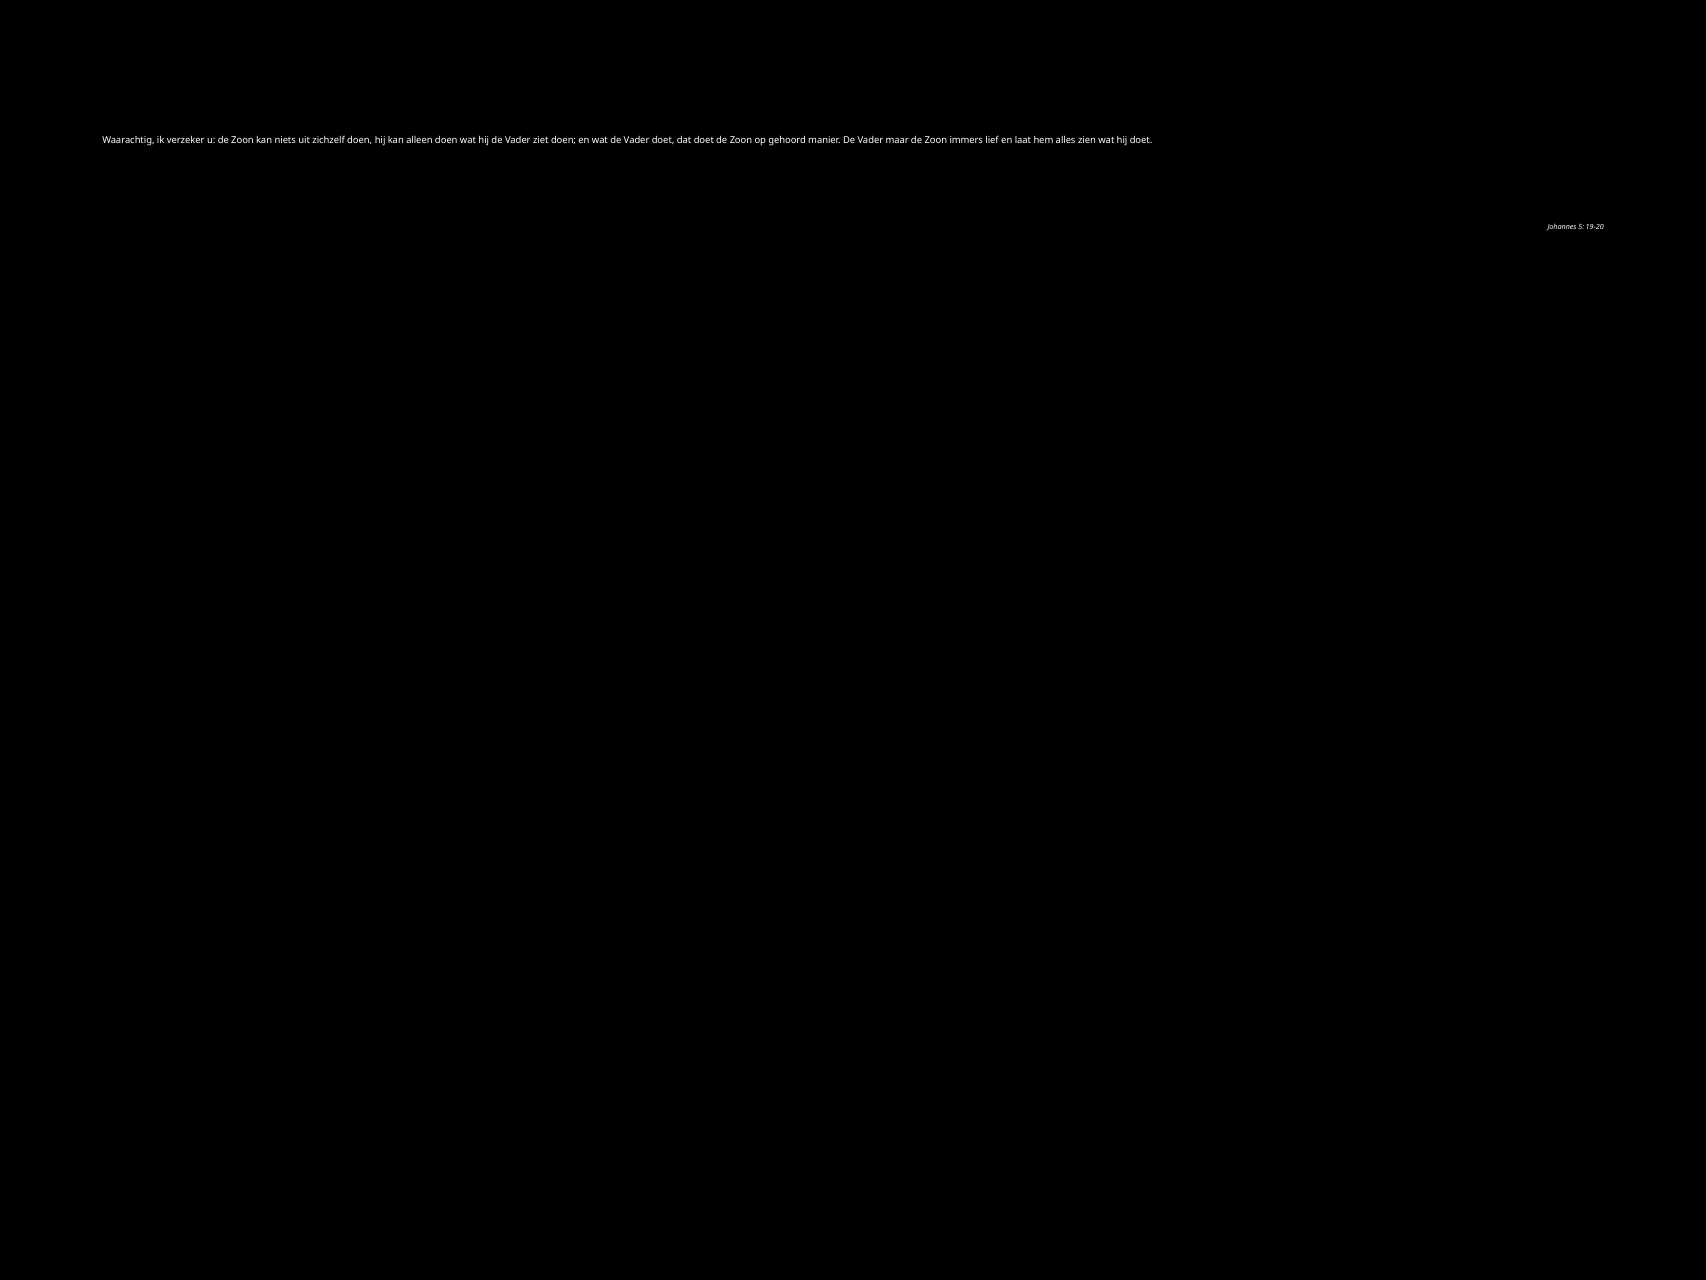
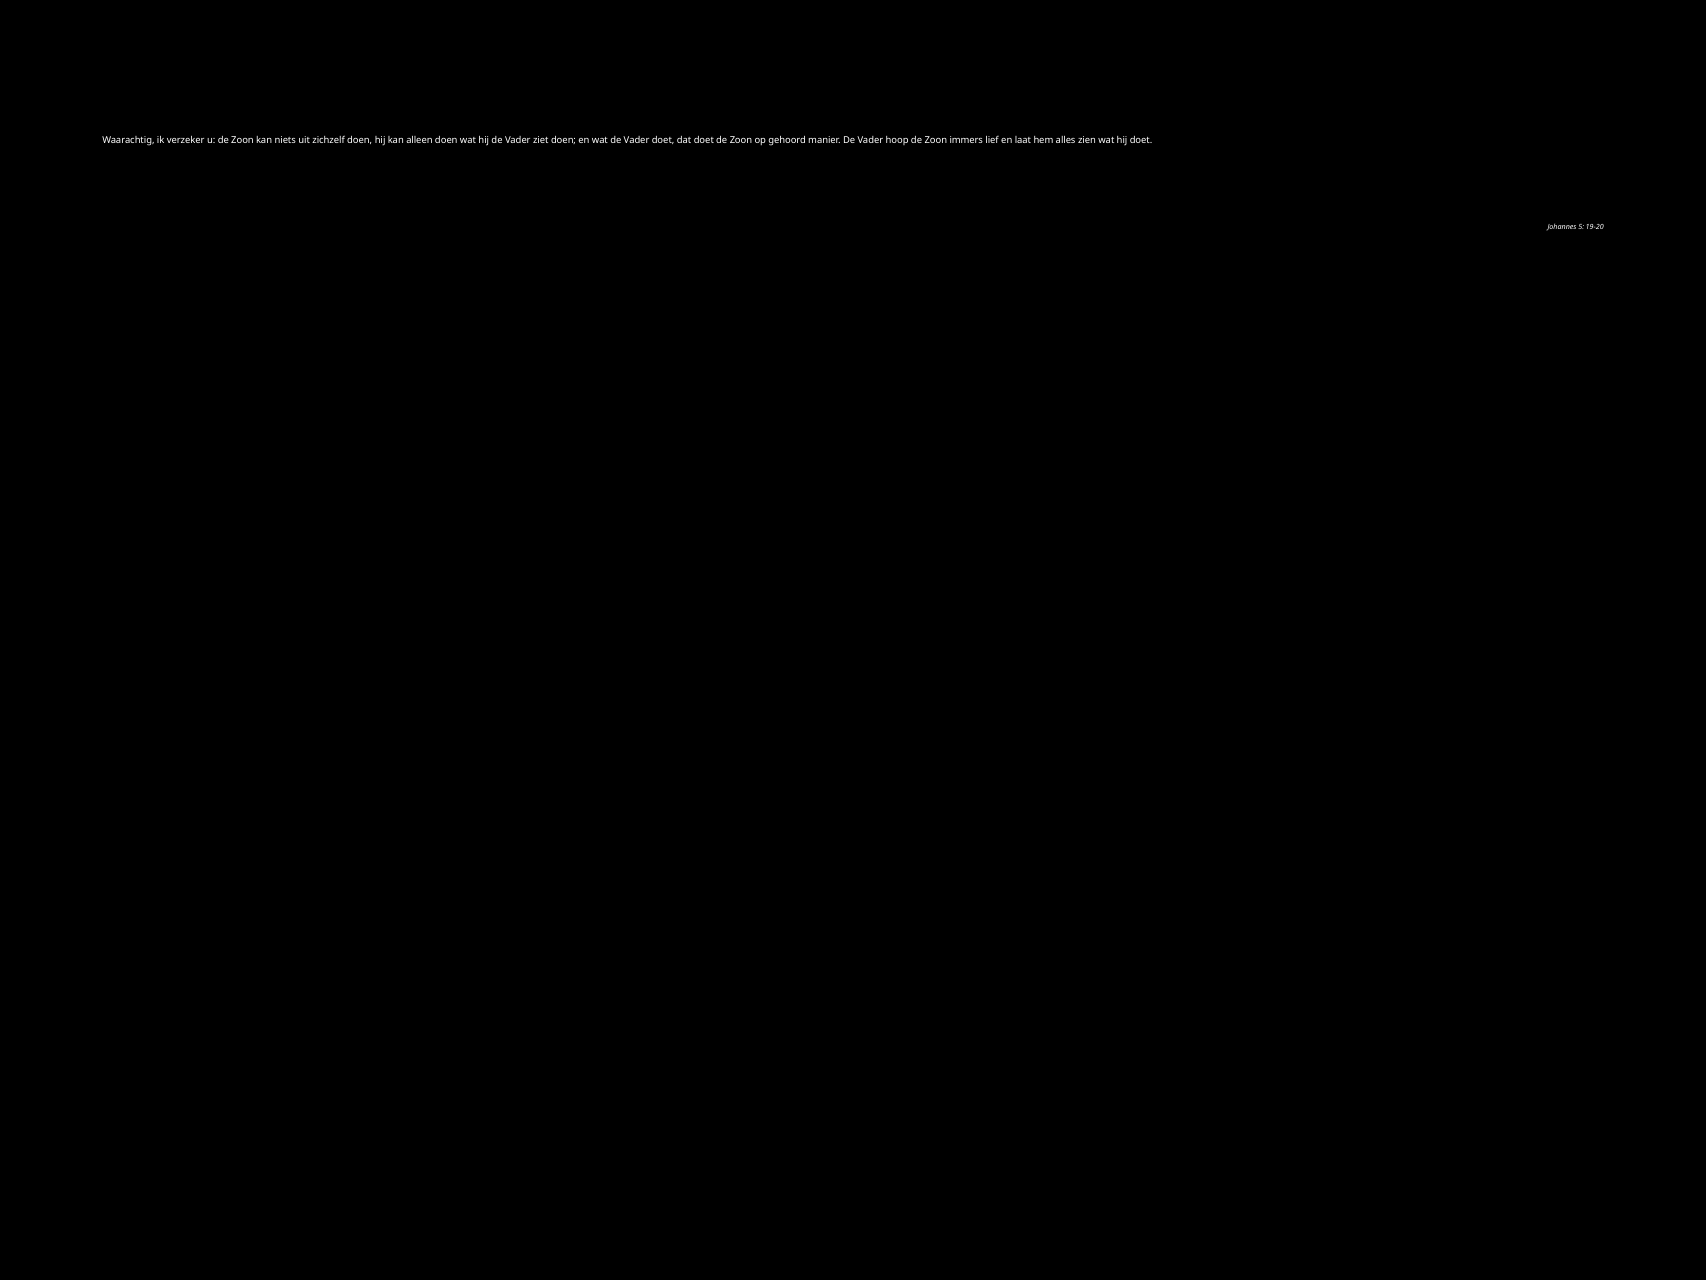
maar: maar -> hoop
